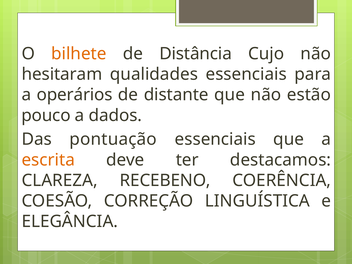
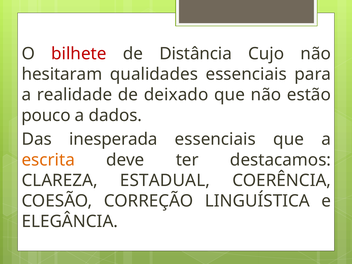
bilhete colour: orange -> red
operários: operários -> realidade
distante: distante -> deixado
pontuação: pontuação -> inesperada
RECEBENO: RECEBENO -> ESTADUAL
